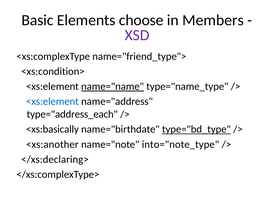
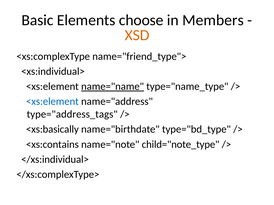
XSD colour: purple -> orange
<xs:condition>: <xs:condition> -> <xs:individual>
type="address_each: type="address_each -> type="address_tags
type="bd_type underline: present -> none
<xs:another: <xs:another -> <xs:contains
into="note_type: into="note_type -> child="note_type
</xs:declaring>: </xs:declaring> -> </xs:individual>
